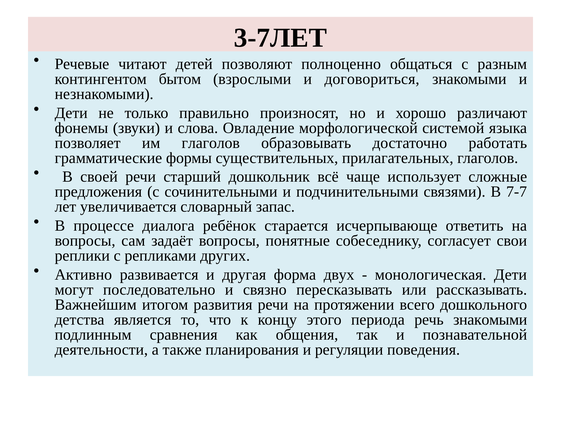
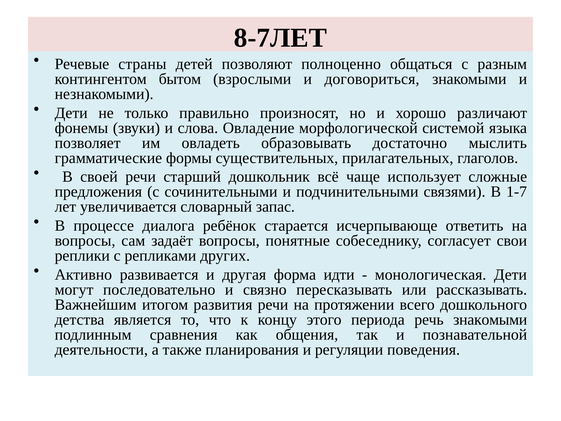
3-7ЛЕТ: 3-7ЛЕТ -> 8-7ЛЕТ
читают: читают -> страны
им глаголов: глаголов -> овладеть
работать: работать -> мыслить
7-7: 7-7 -> 1-7
двух: двух -> идти
